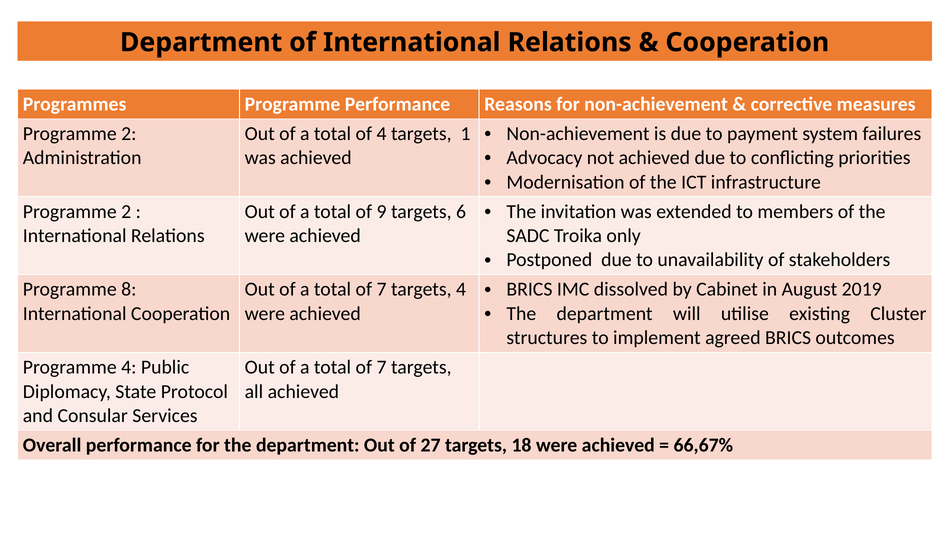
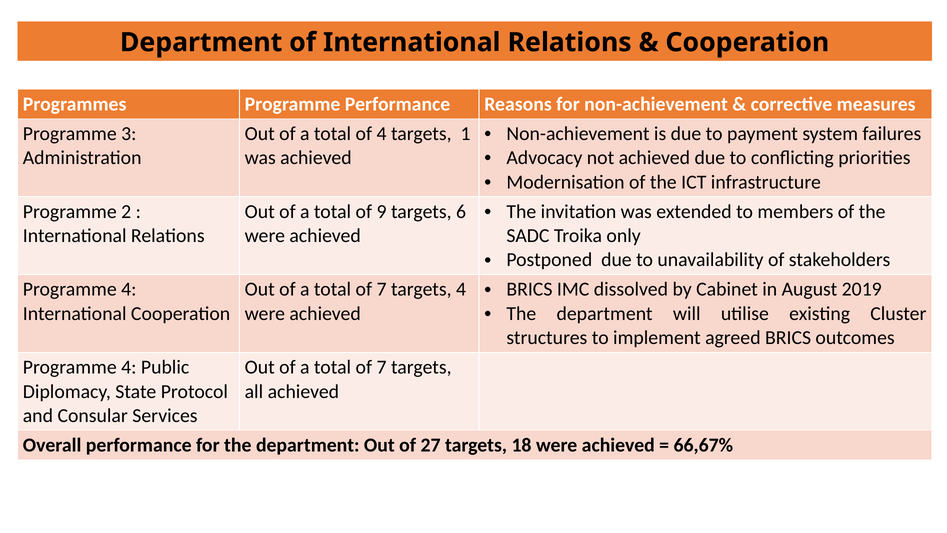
2 at (129, 134): 2 -> 3
8 at (129, 289): 8 -> 4
